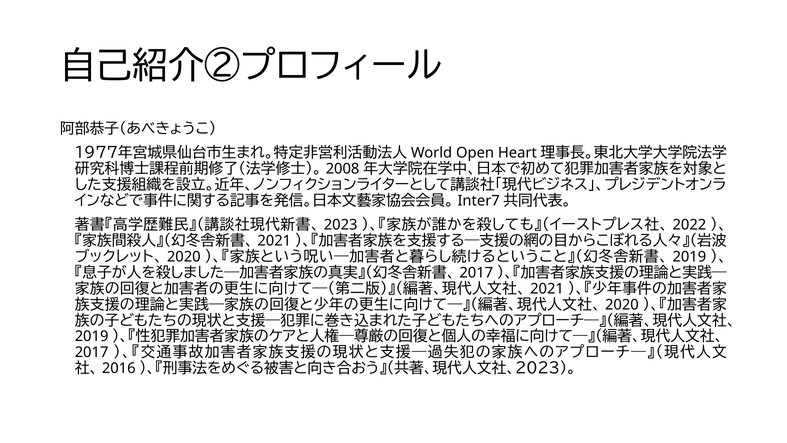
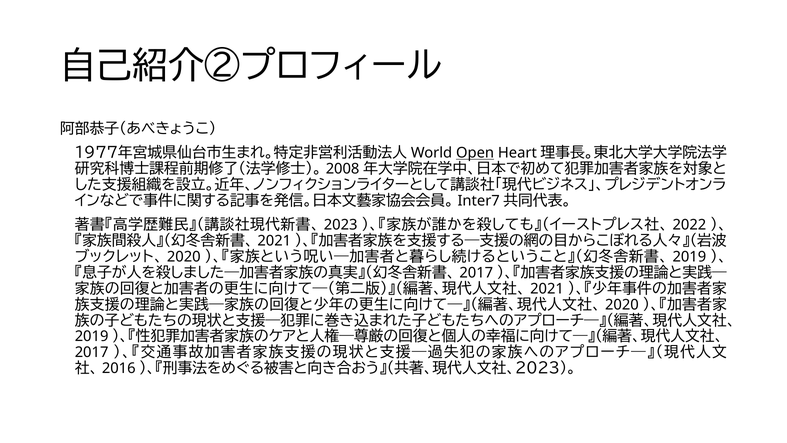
Open underline: none -> present
